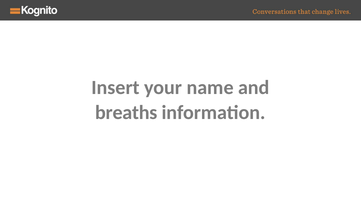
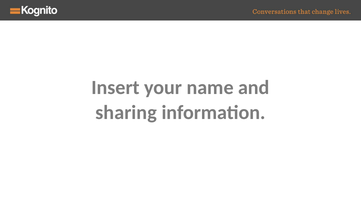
breaths: breaths -> sharing
